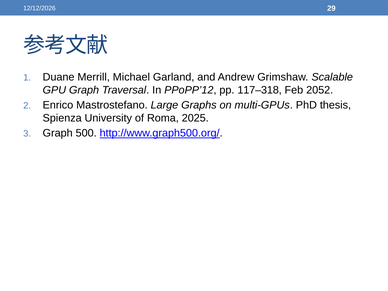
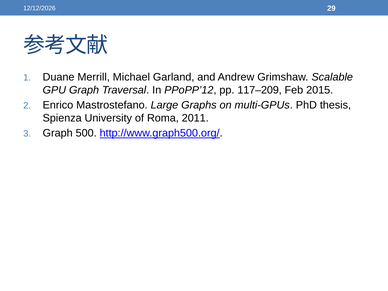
117–318: 117–318 -> 117–209
2052: 2052 -> 2015
2025: 2025 -> 2011
